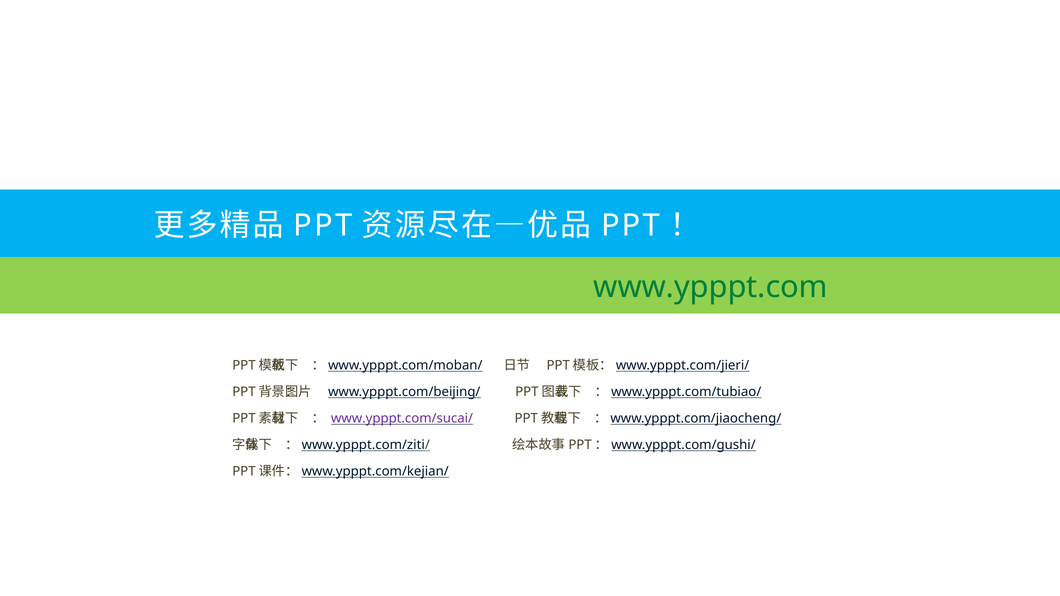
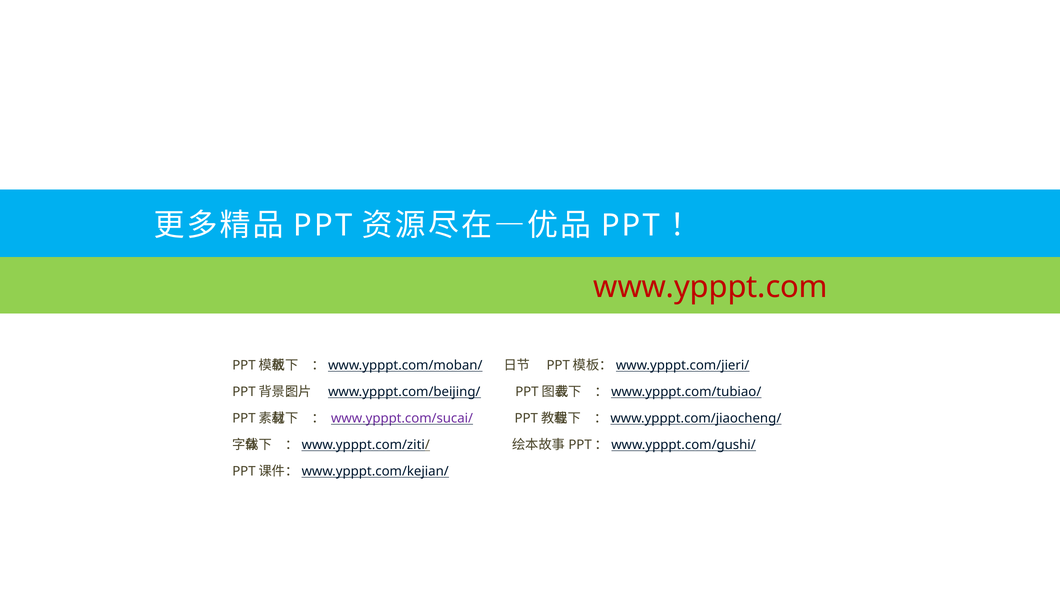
www.ypppt.com colour: green -> red
